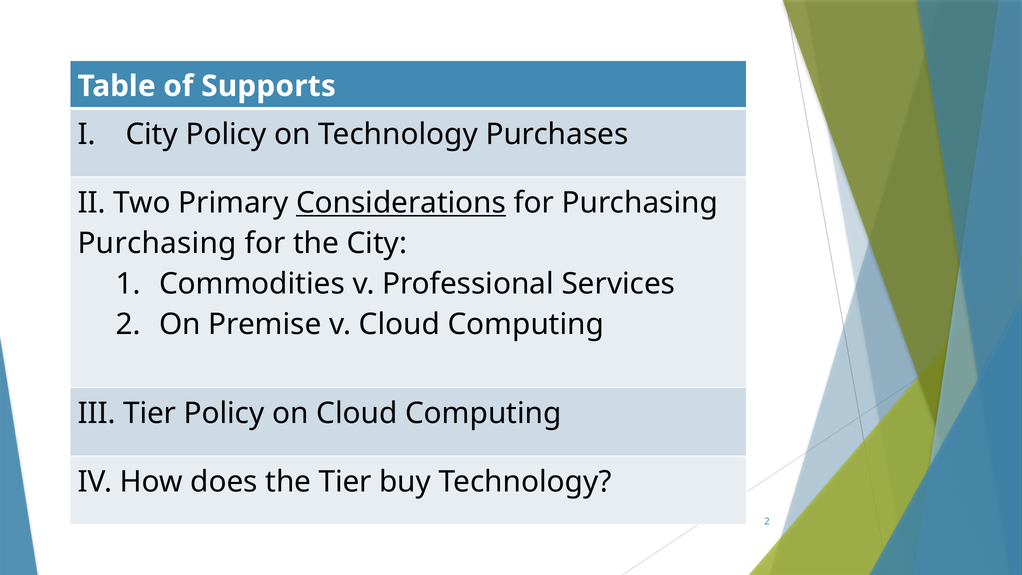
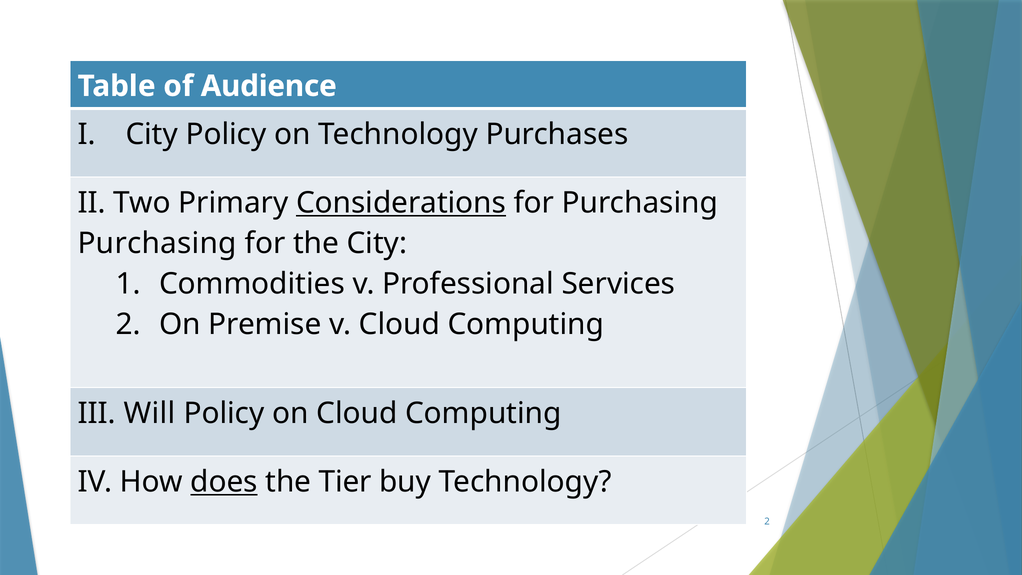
Supports: Supports -> Audience
III Tier: Tier -> Will
does underline: none -> present
